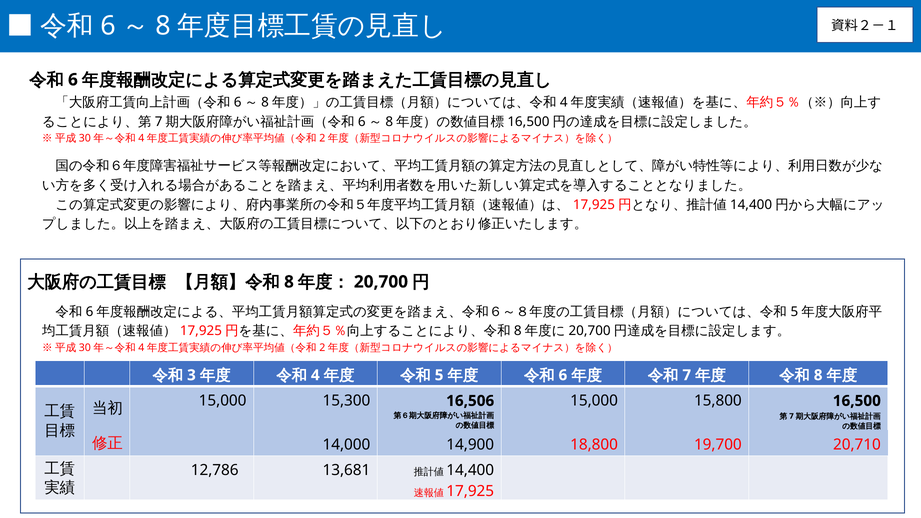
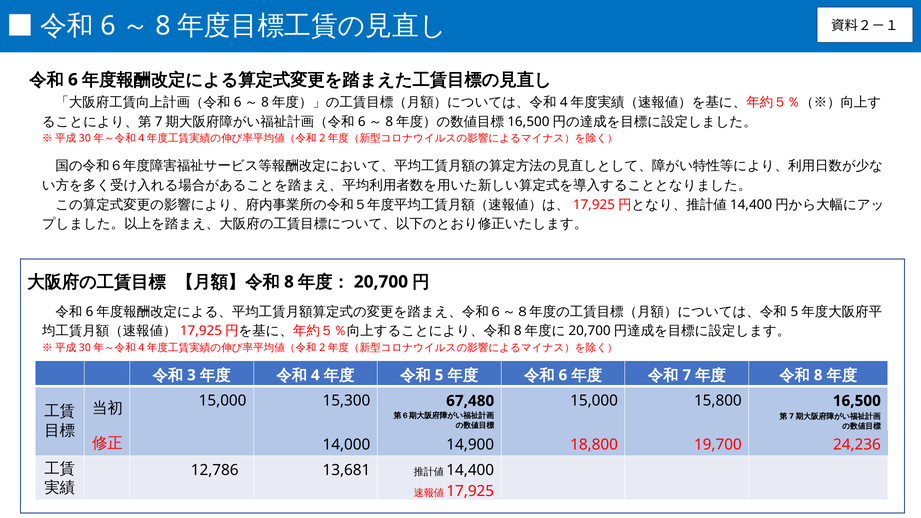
16,506: 16,506 -> 67,480
20,710: 20,710 -> 24,236
